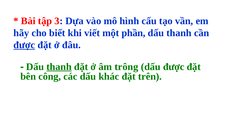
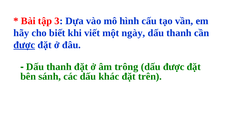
phần: phần -> ngày
thanh at (59, 67) underline: present -> none
công: công -> sánh
